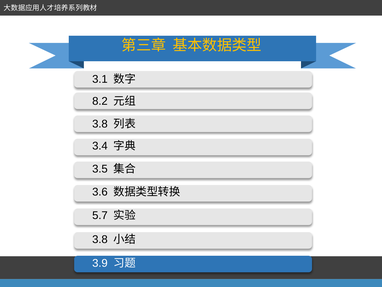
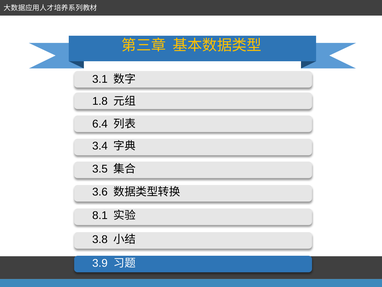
8.2: 8.2 -> 1.8
3.8 at (100, 124): 3.8 -> 6.4
5.7: 5.7 -> 8.1
